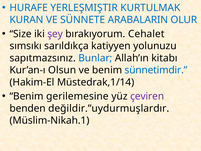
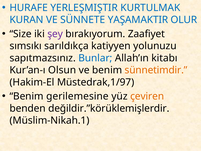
ARABALARIN: ARABALARIN -> YAŞAMAKTIR
Cehalet: Cehalet -> Zaafiyet
sünnetimdir colour: blue -> orange
Müstedrak,1/14: Müstedrak,1/14 -> Müstedrak,1/97
çeviren colour: purple -> orange
değildir.”uydurmuşlardır: değildir.”uydurmuşlardır -> değildir.”körüklemişlerdir
